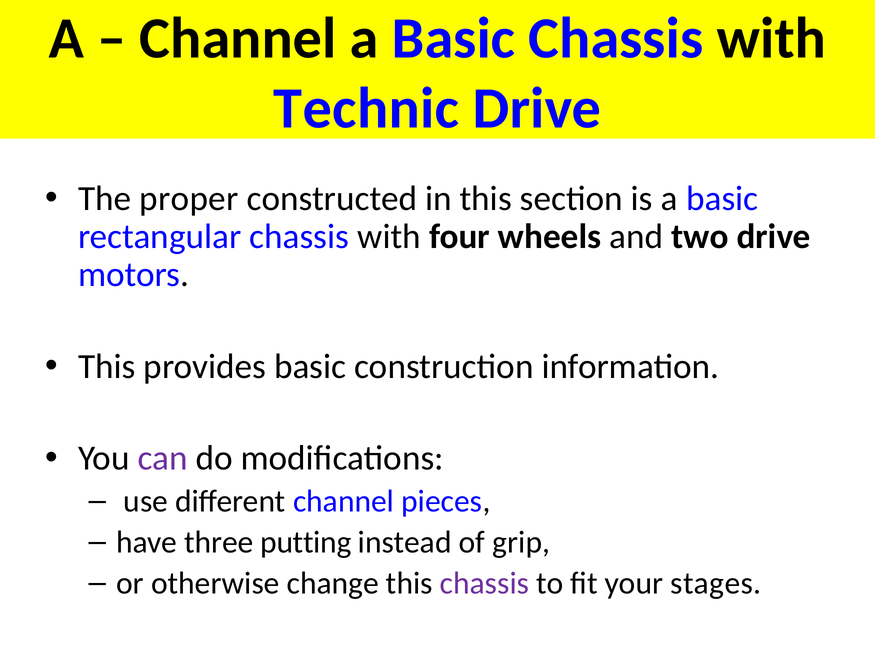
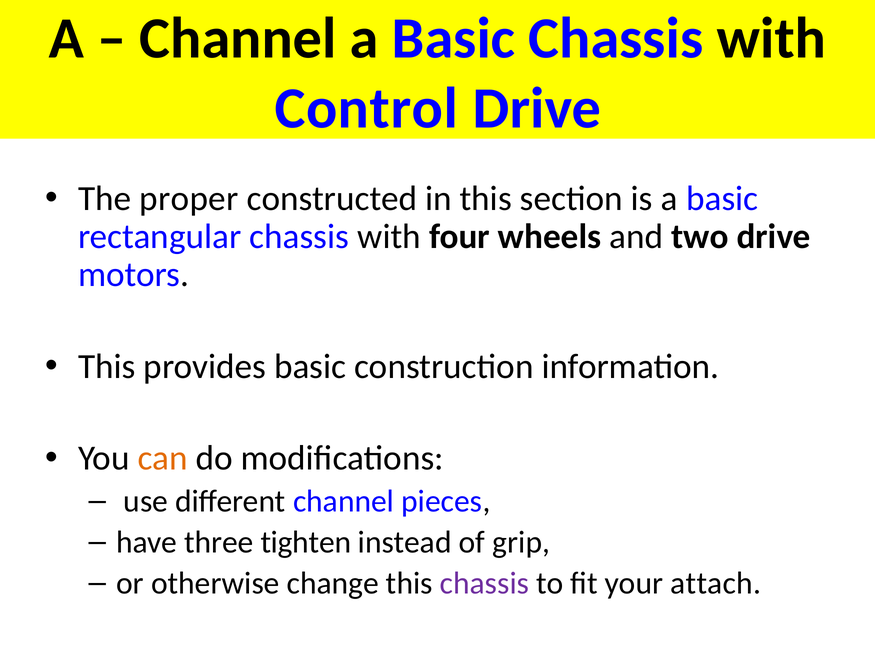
Technic: Technic -> Control
can colour: purple -> orange
putting: putting -> tighten
stages: stages -> attach
